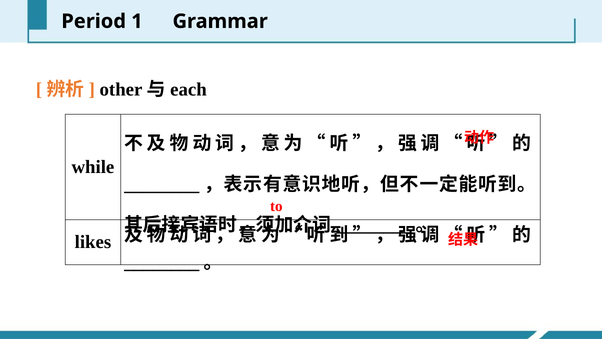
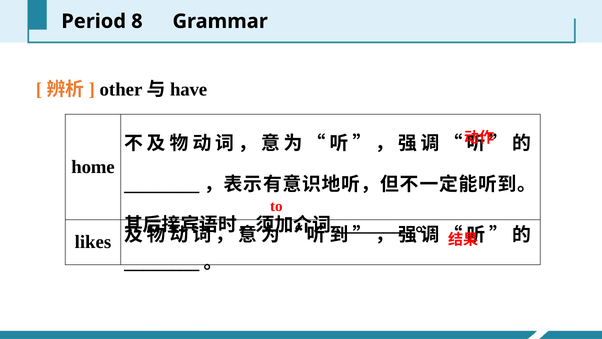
1: 1 -> 8
each: each -> have
while: while -> home
